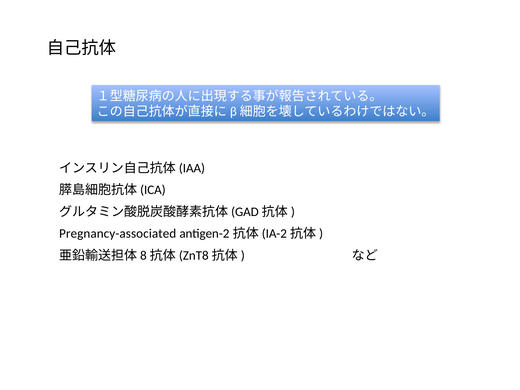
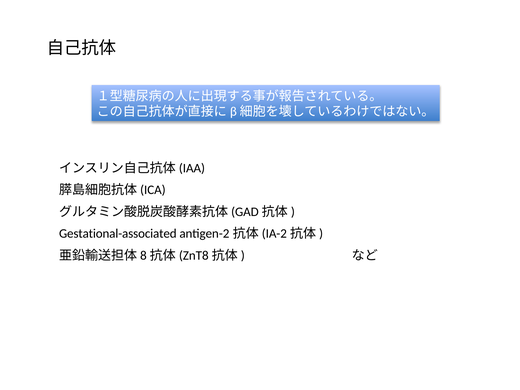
Pregnancy-associated: Pregnancy-associated -> Gestational-associated
